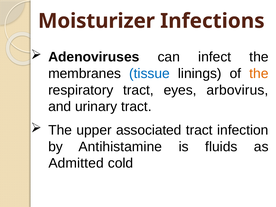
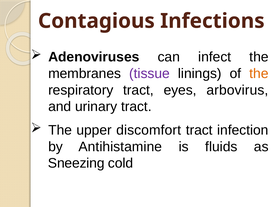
Moisturizer: Moisturizer -> Contagious
tissue colour: blue -> purple
associated: associated -> discomfort
Admitted: Admitted -> Sneezing
